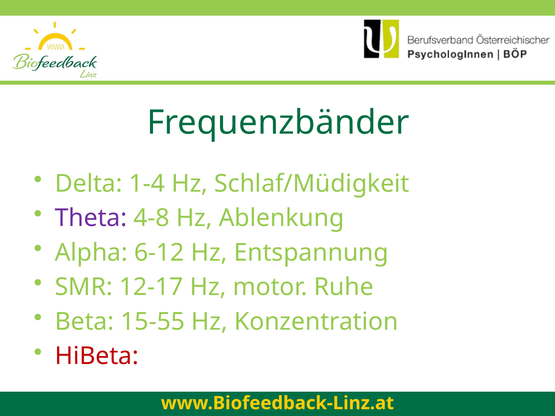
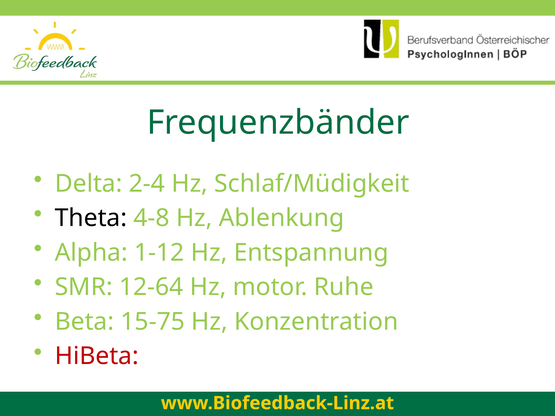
1-4: 1-4 -> 2-4
Theta colour: purple -> black
6-12: 6-12 -> 1-12
12-17: 12-17 -> 12-64
15-55: 15-55 -> 15-75
